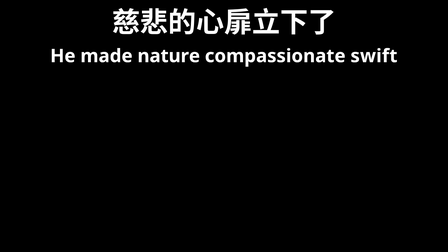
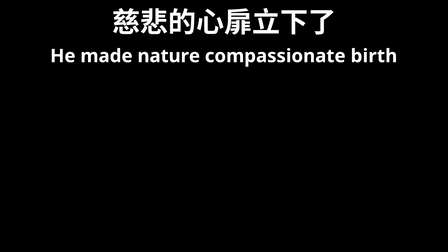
swift: swift -> birth
